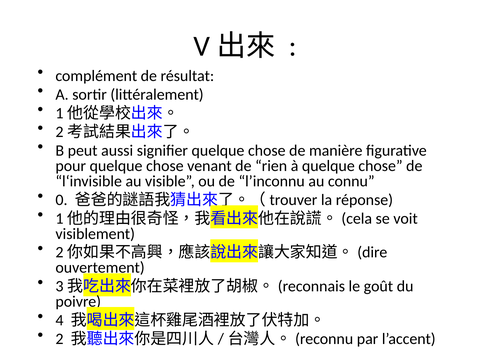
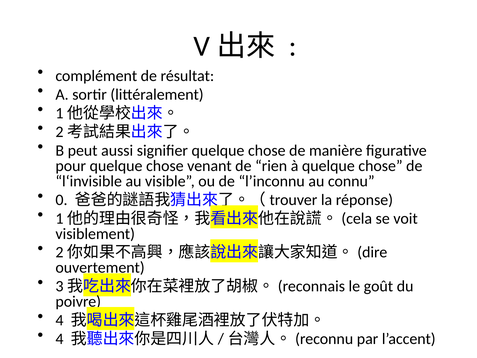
2 at (59, 339): 2 -> 4
